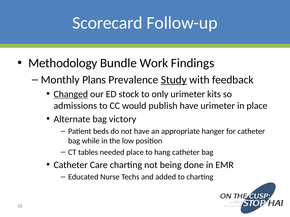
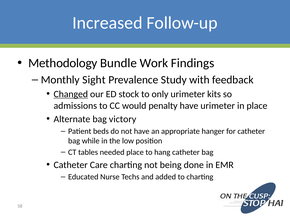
Scorecard: Scorecard -> Increased
Plans: Plans -> Sight
Study underline: present -> none
publish: publish -> penalty
